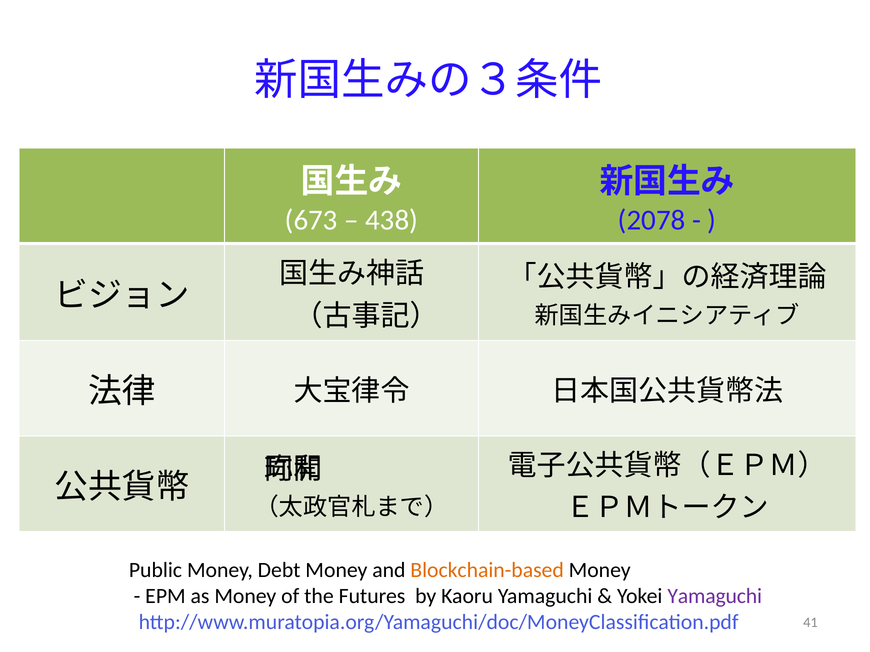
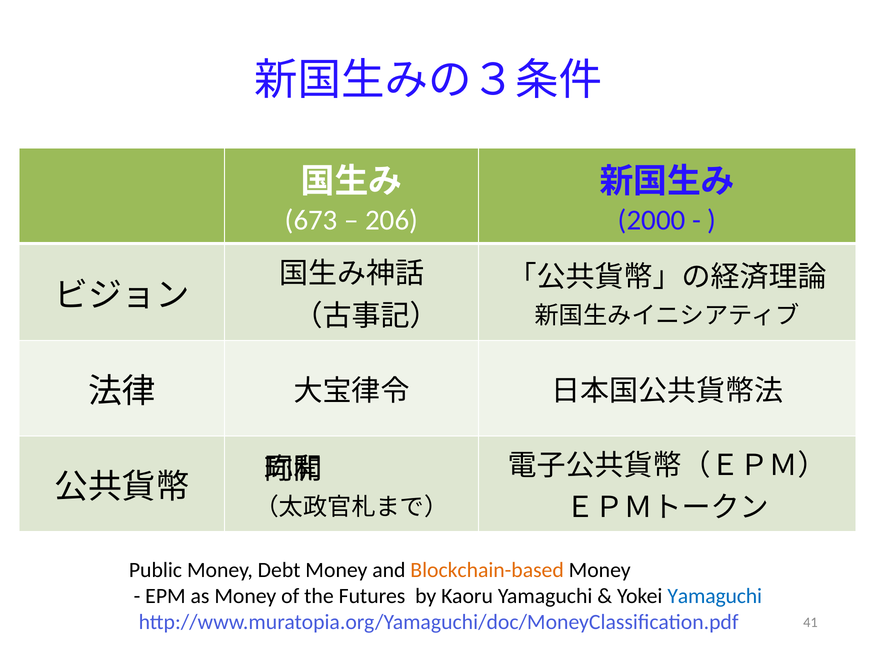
438: 438 -> 206
2078: 2078 -> 2000
Yamaguchi at (715, 597) colour: purple -> blue
